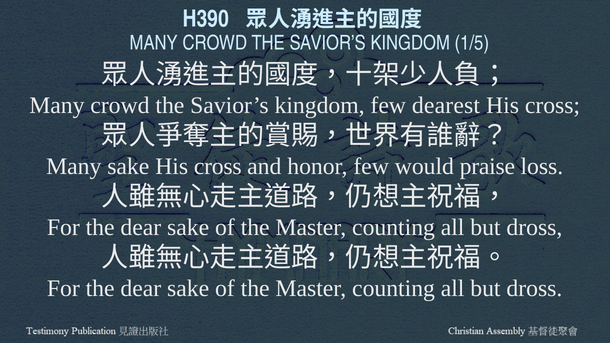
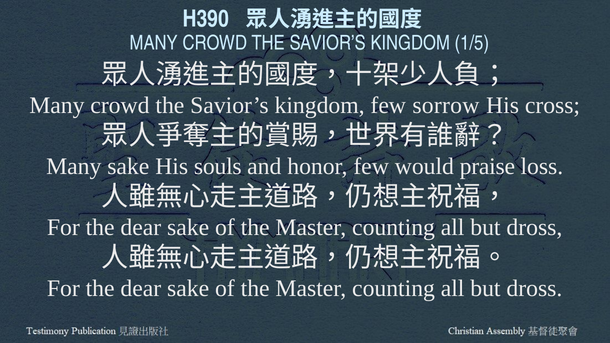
dearest: dearest -> sorrow
cross at (218, 166): cross -> souls
